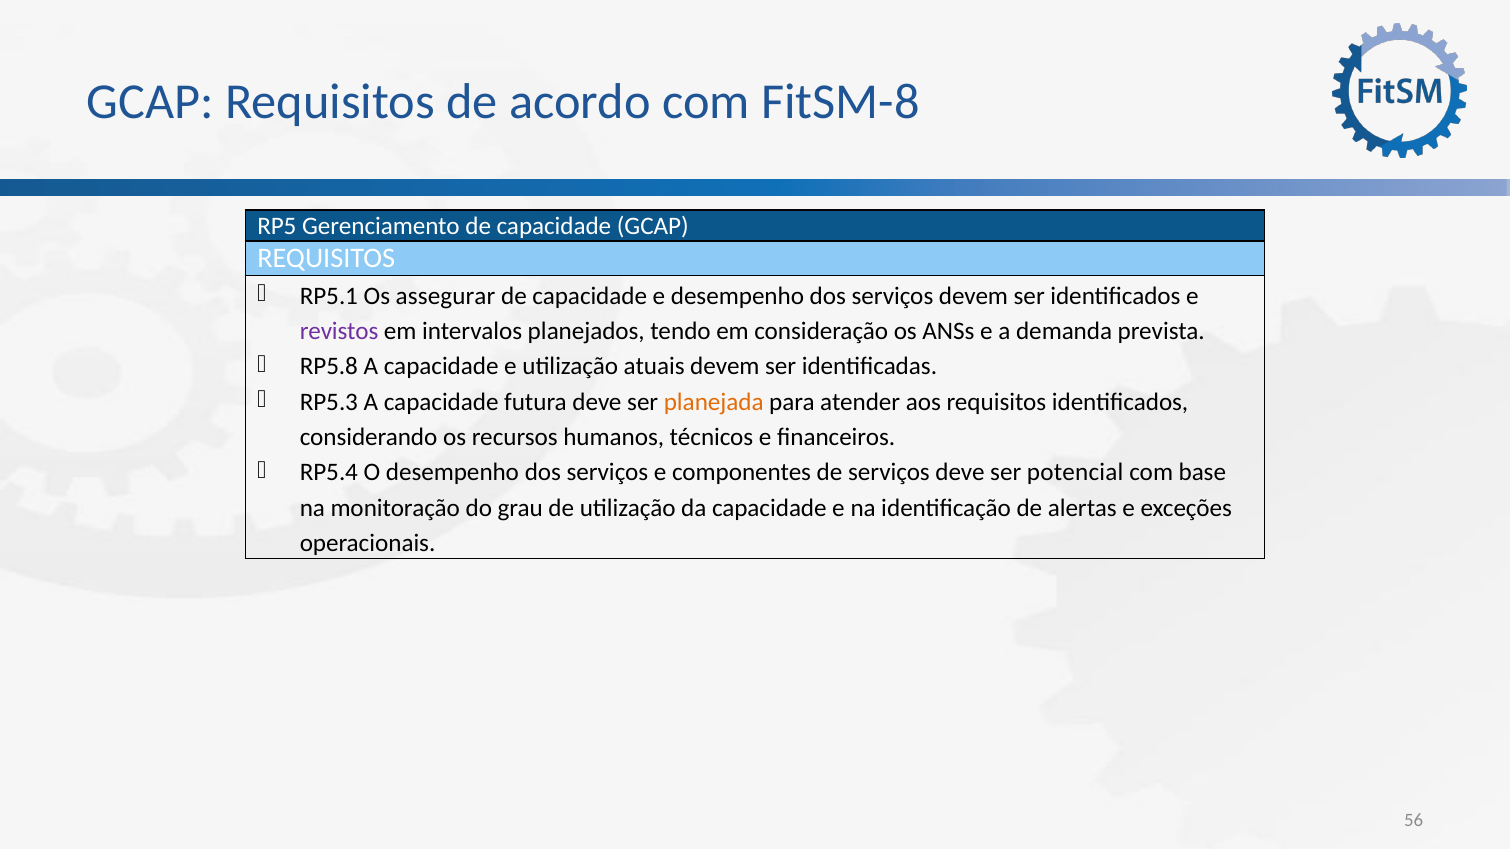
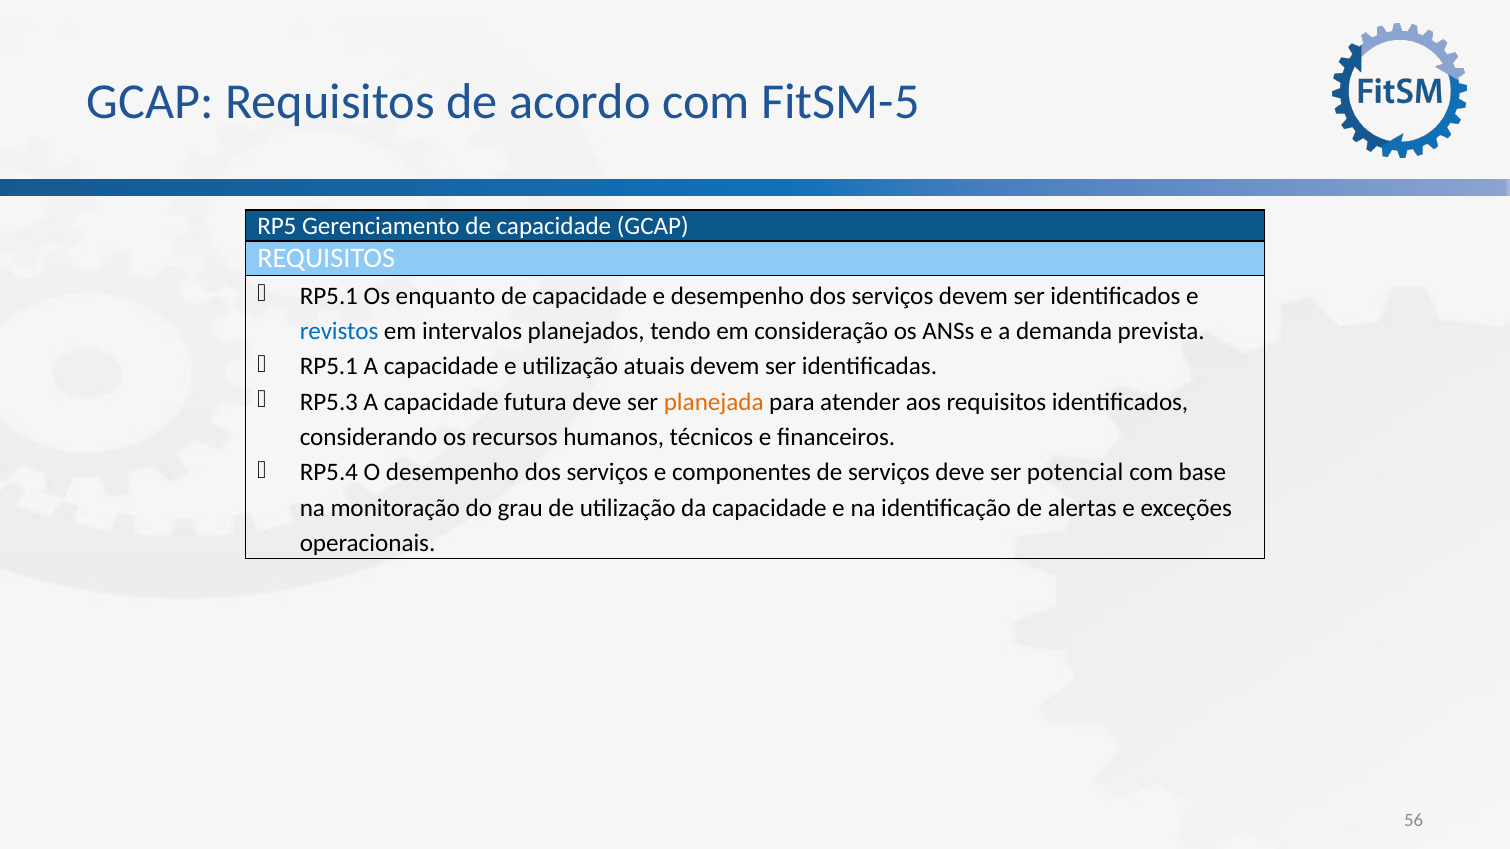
FitSM-8: FitSM-8 -> FitSM-5
assegurar: assegurar -> enquanto
revistos colour: purple -> blue
RP5.8 at (329, 367): RP5.8 -> RP5.1
